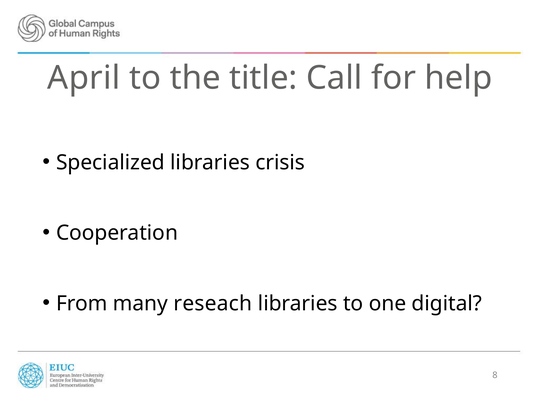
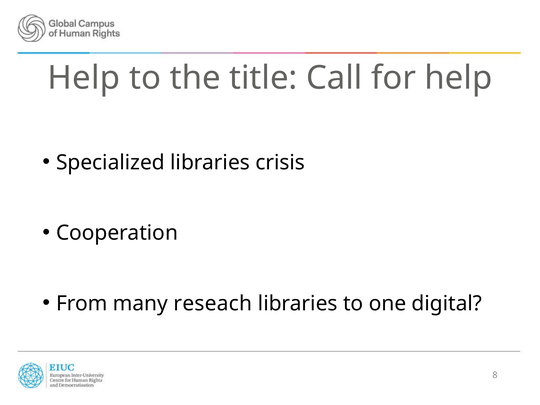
April at (84, 78): April -> Help
